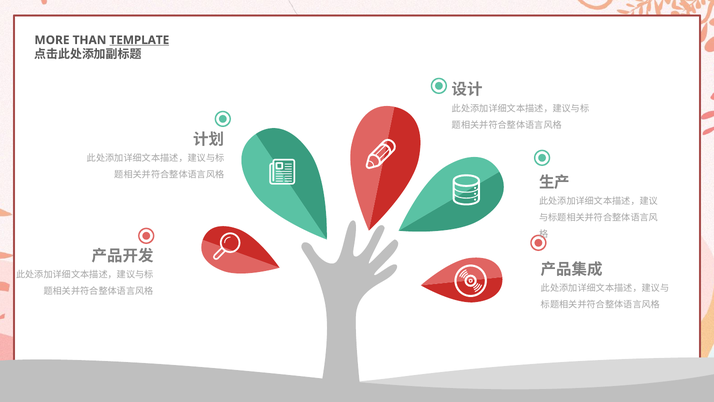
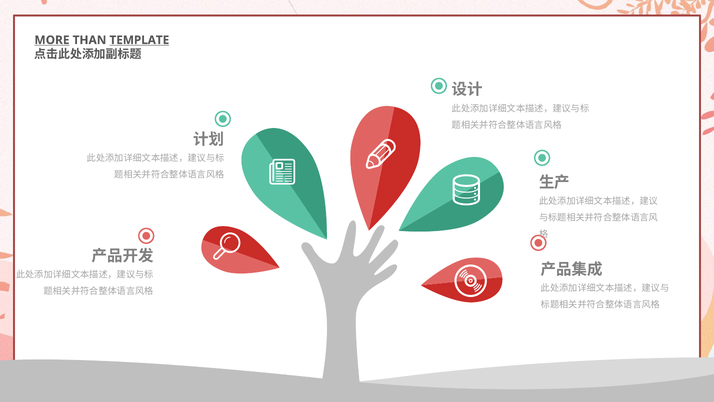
MORE underline: none -> present
